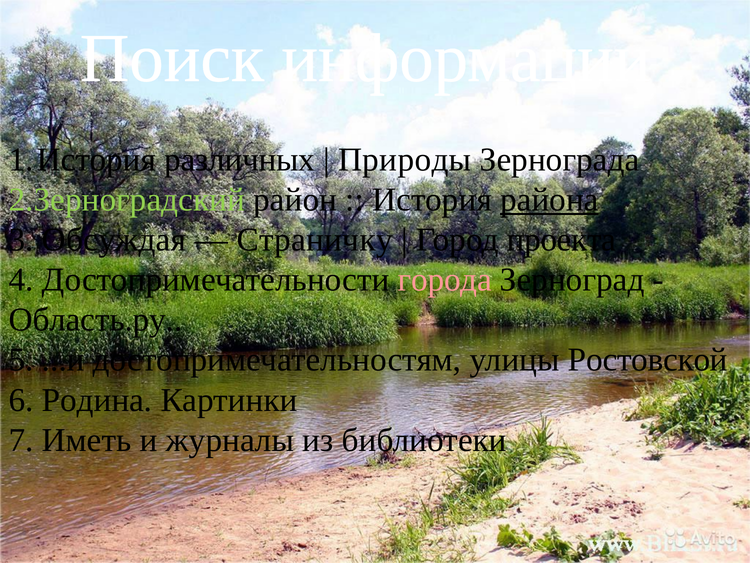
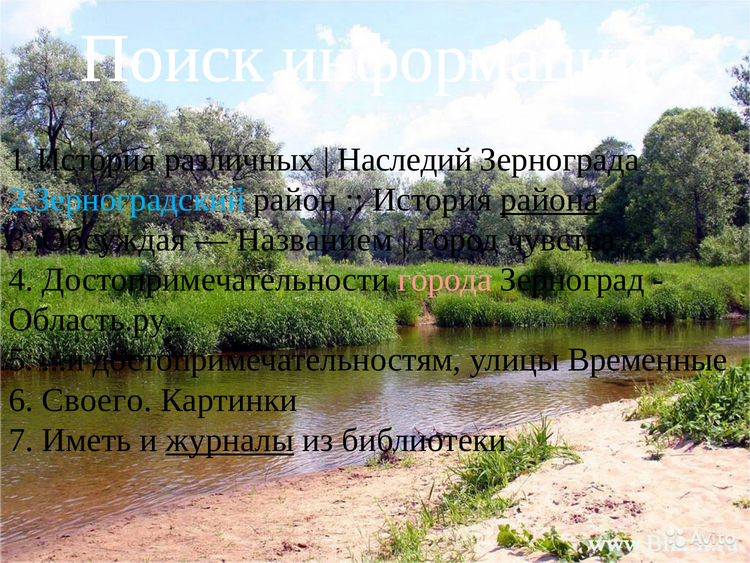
Природы: Природы -> Наследий
2.Зерноградский colour: light green -> light blue
Страничку: Страничку -> Названием
проекта: проекта -> чувства
Ростовской: Ростовской -> Временные
Родина: Родина -> Своего
журналы underline: none -> present
